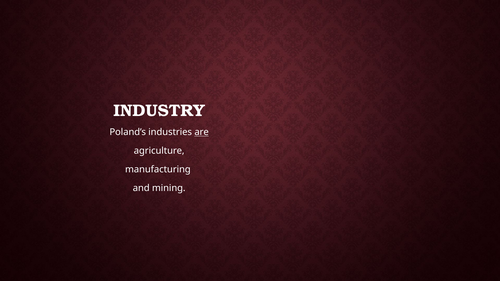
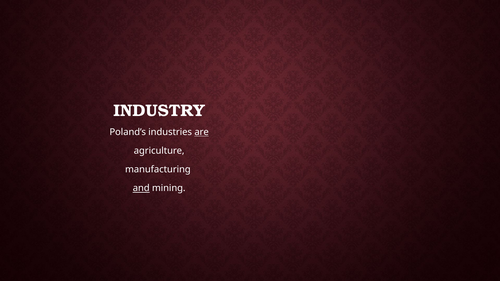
and underline: none -> present
